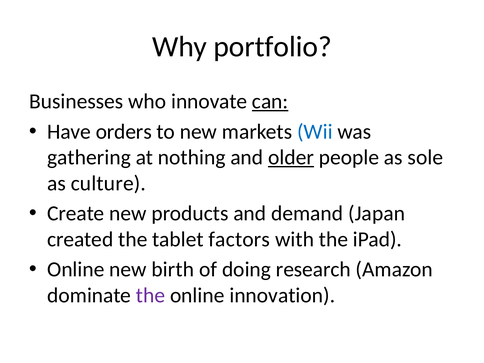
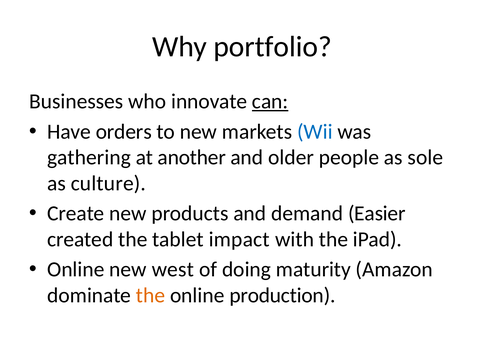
nothing: nothing -> another
older underline: present -> none
Japan: Japan -> Easier
factors: factors -> impact
birth: birth -> west
research: research -> maturity
the at (151, 295) colour: purple -> orange
innovation: innovation -> production
